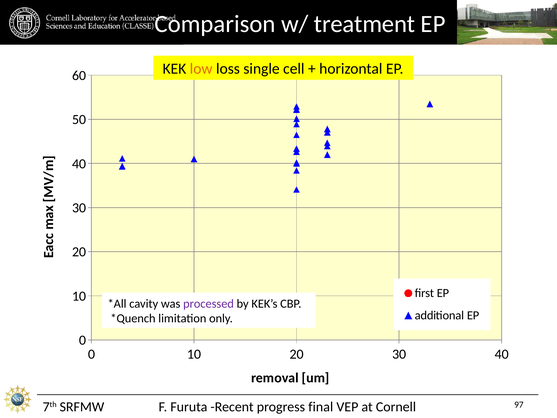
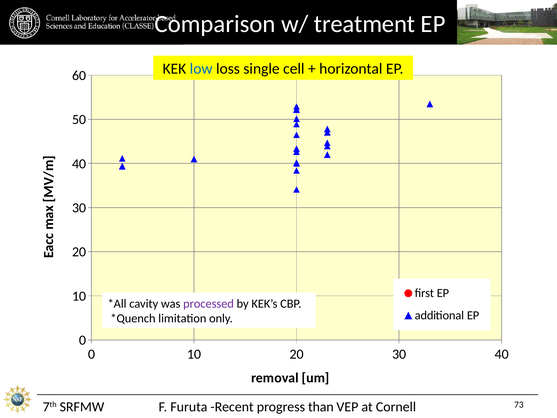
low colour: orange -> blue
final: final -> than
97: 97 -> 73
